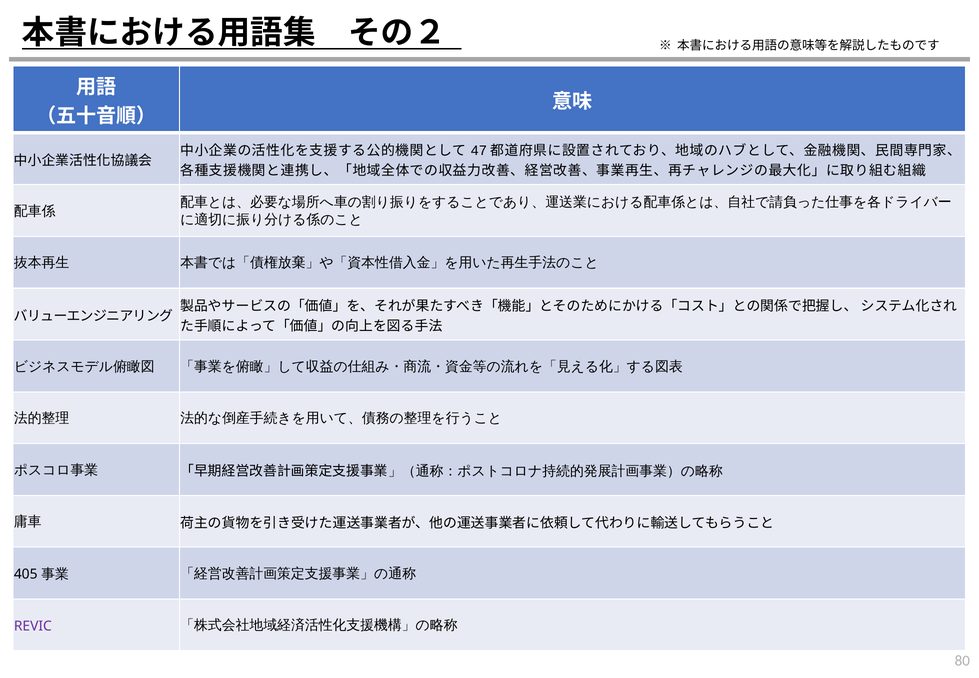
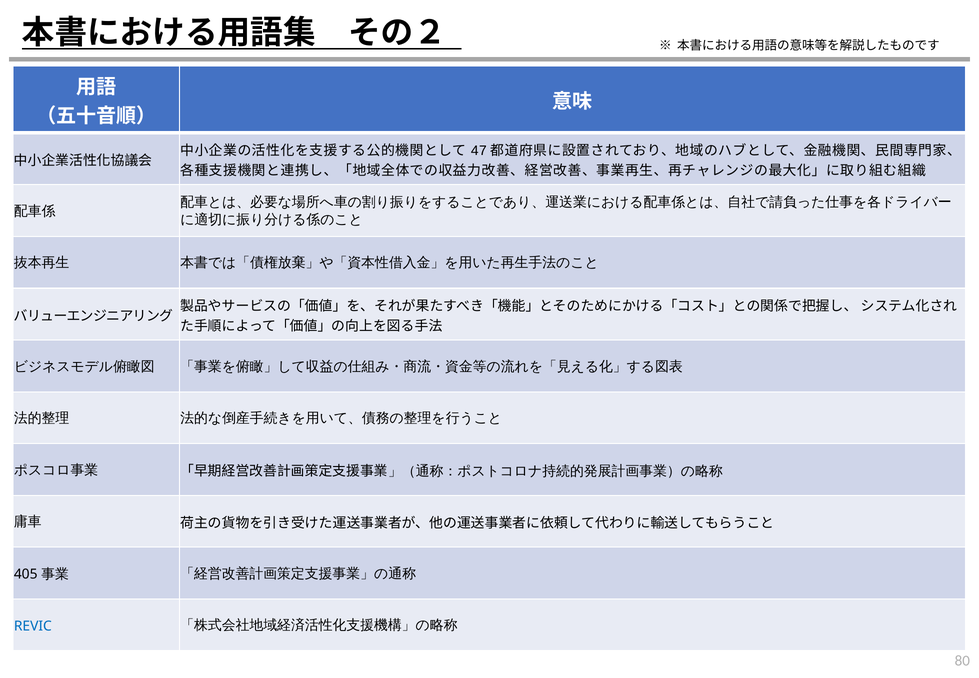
REVIC colour: purple -> blue
